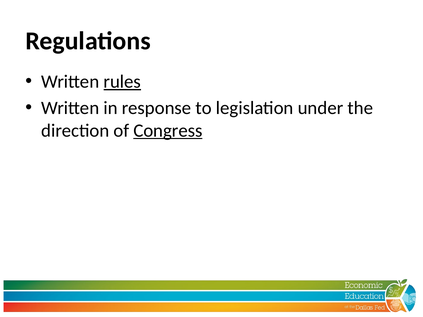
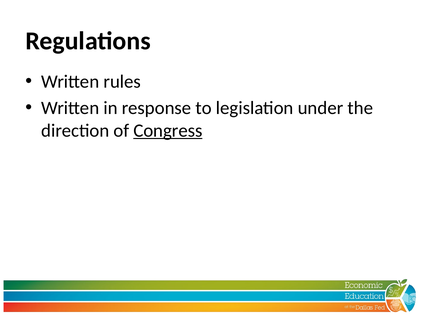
rules underline: present -> none
